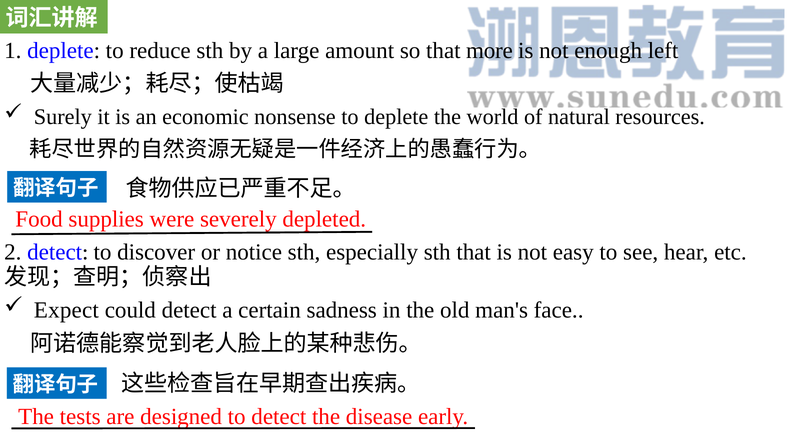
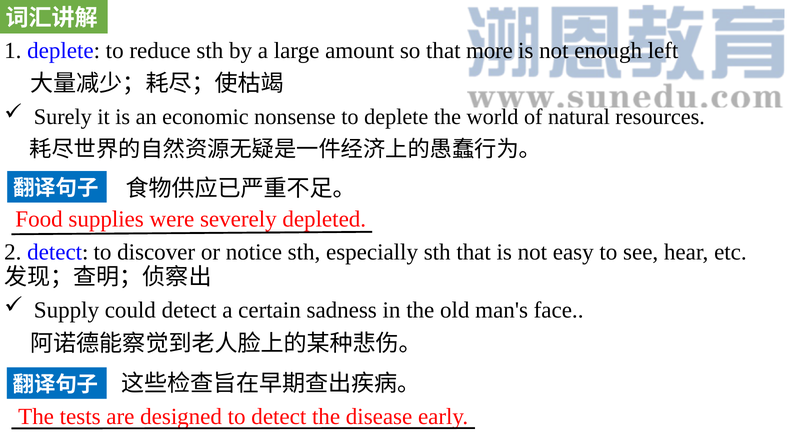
Expect: Expect -> Supply
